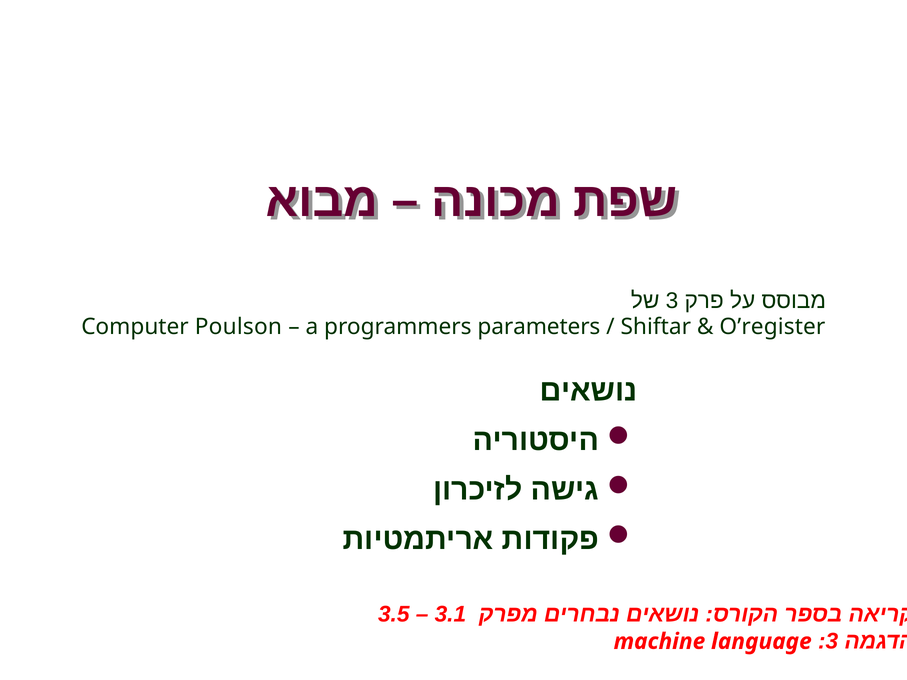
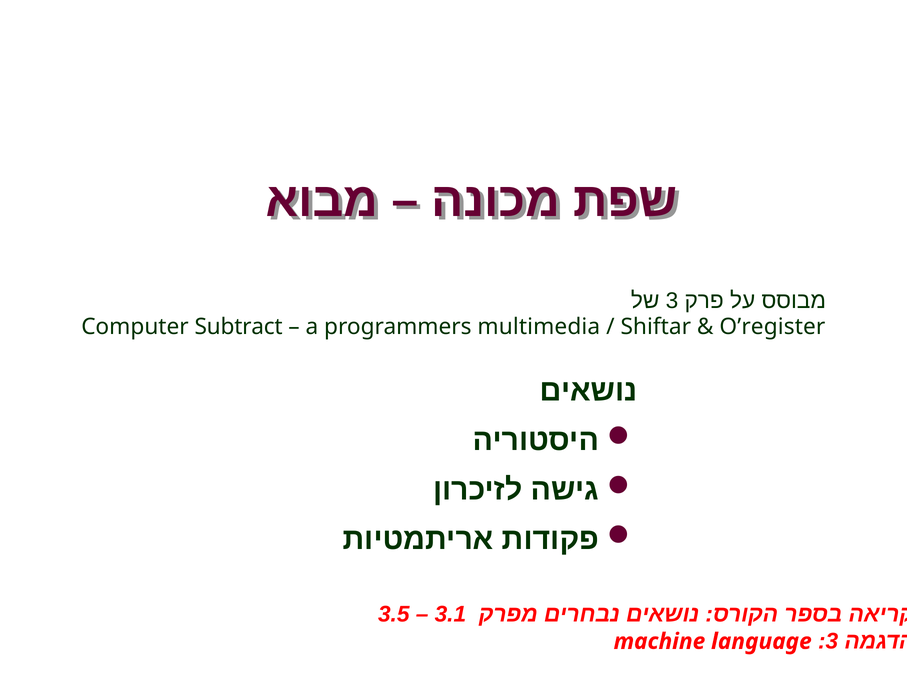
Poulson: Poulson -> Subtract
parameters: parameters -> multimedia
